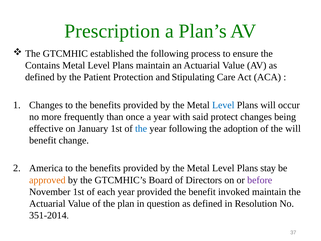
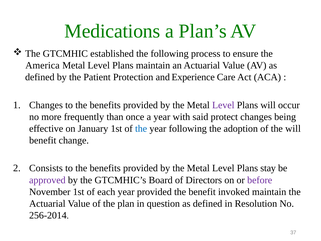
Prescription: Prescription -> Medications
Contains: Contains -> America
Stipulating: Stipulating -> Experience
Level at (223, 105) colour: blue -> purple
America: America -> Consists
approved colour: orange -> purple
351-2014: 351-2014 -> 256-2014
